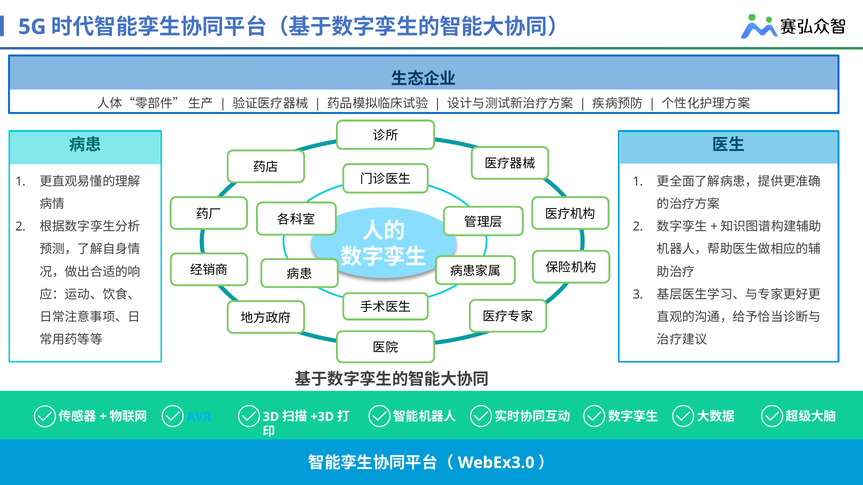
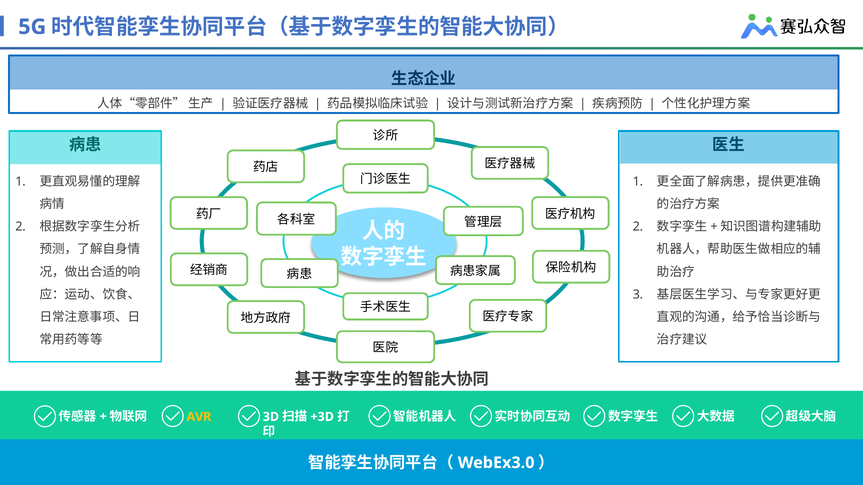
AVR colour: light blue -> yellow
